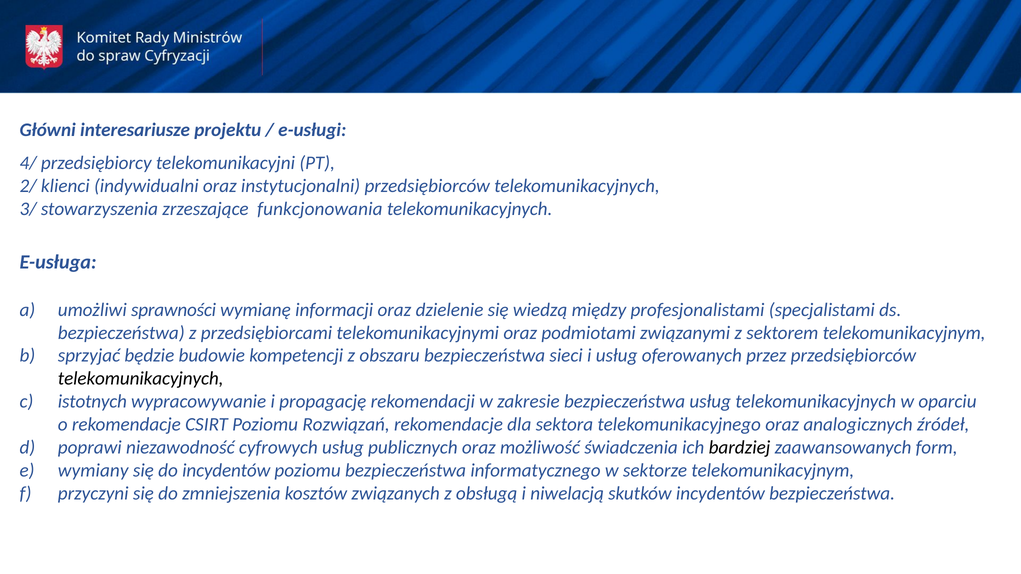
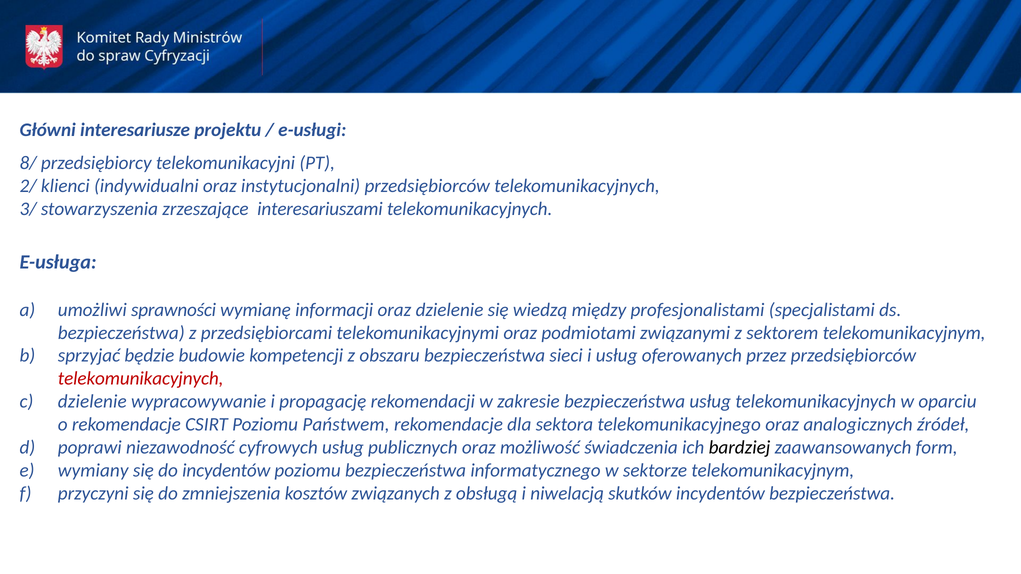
4/: 4/ -> 8/
funkcjonowania: funkcjonowania -> interesariuszami
telekomunikacyjnych at (141, 379) colour: black -> red
istotnych at (92, 402): istotnych -> dzielenie
Rozwiązań: Rozwiązań -> Państwem
